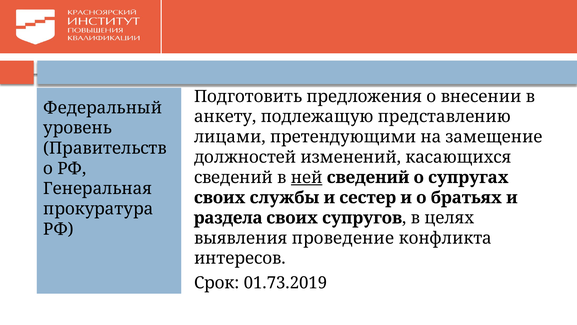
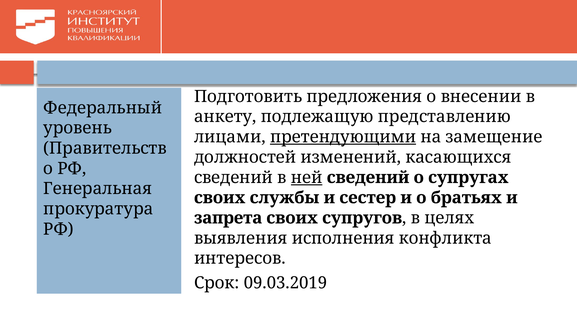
претендующими underline: none -> present
раздела: раздела -> запрета
проведение: проведение -> исполнения
01.73.2019: 01.73.2019 -> 09.03.2019
